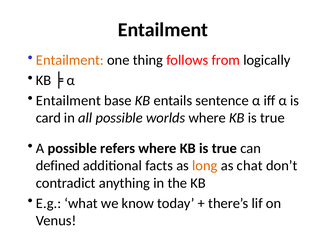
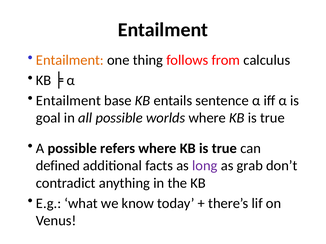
logically: logically -> calculus
card: card -> goal
long colour: orange -> purple
chat: chat -> grab
